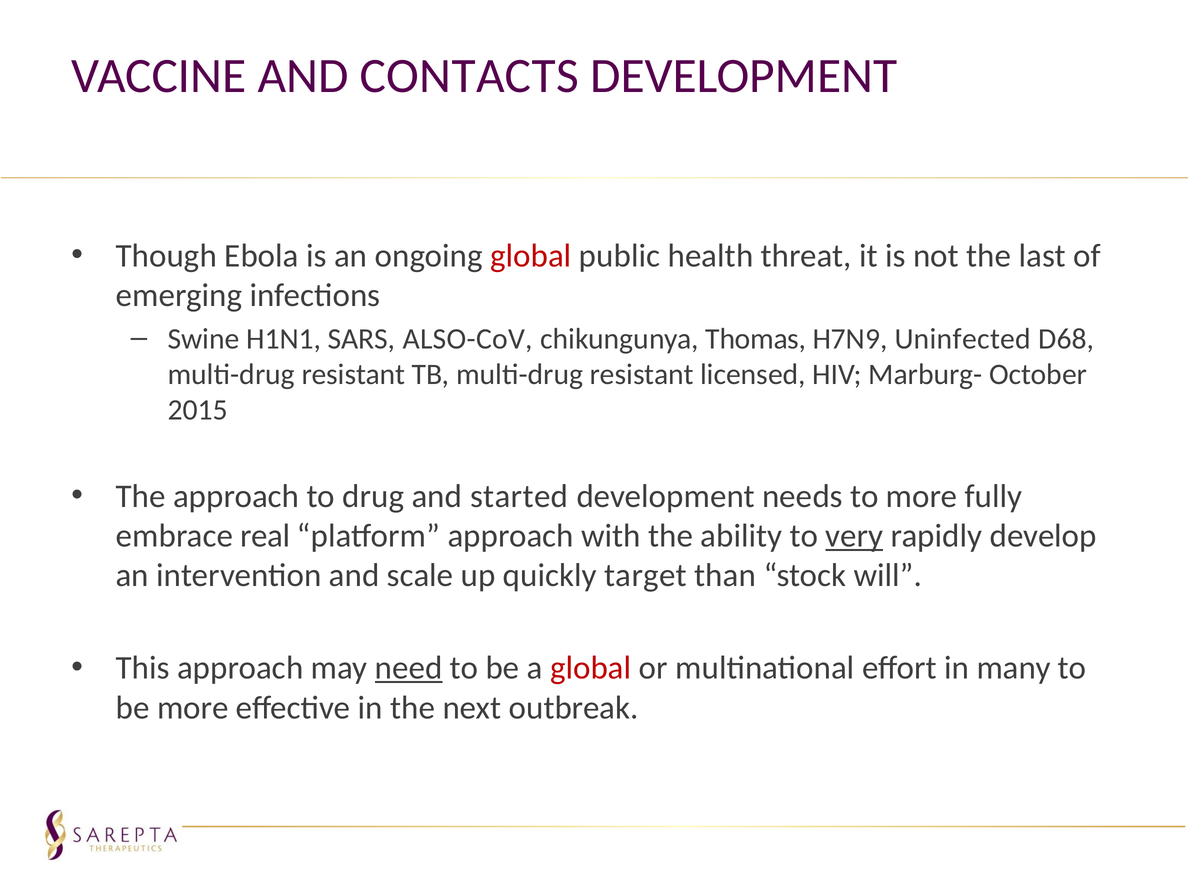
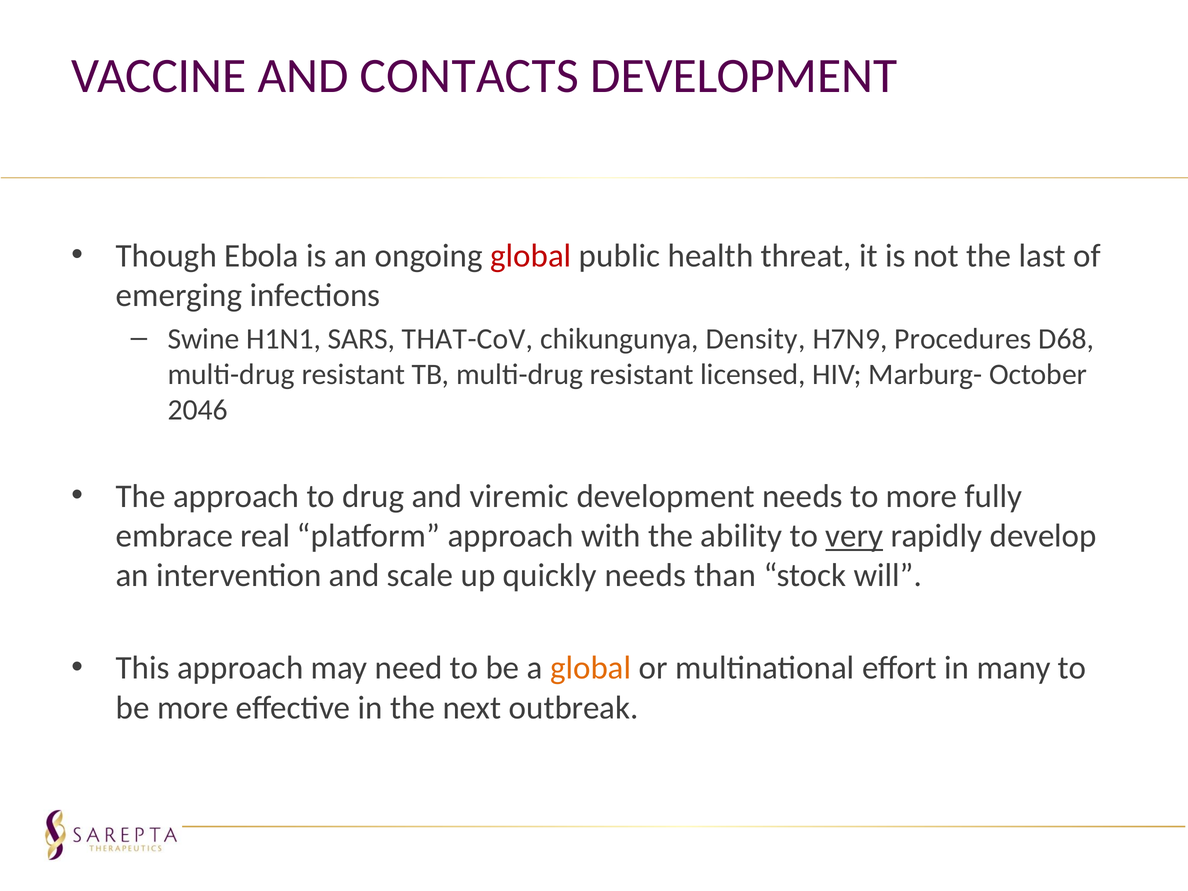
ALSO-CoV: ALSO-CoV -> THAT-CoV
Thomas: Thomas -> Density
Uninfected: Uninfected -> Procedures
2015: 2015 -> 2046
started: started -> viremic
quickly target: target -> needs
need underline: present -> none
global at (591, 668) colour: red -> orange
